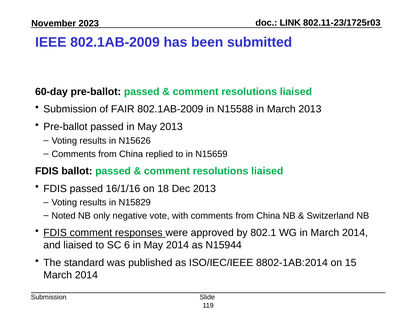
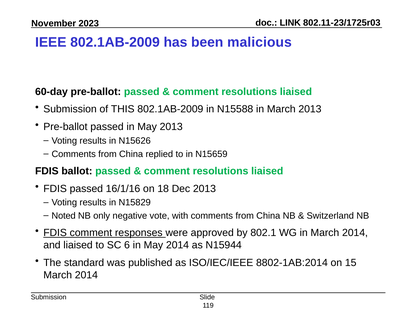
submitted: submitted -> malicious
FAIR: FAIR -> THIS
